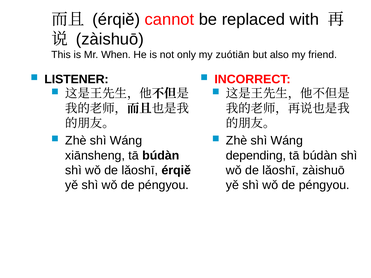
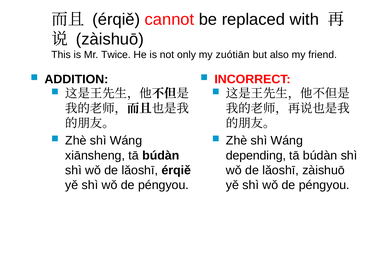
When: When -> Twice
LISTENER: LISTENER -> ADDITION
